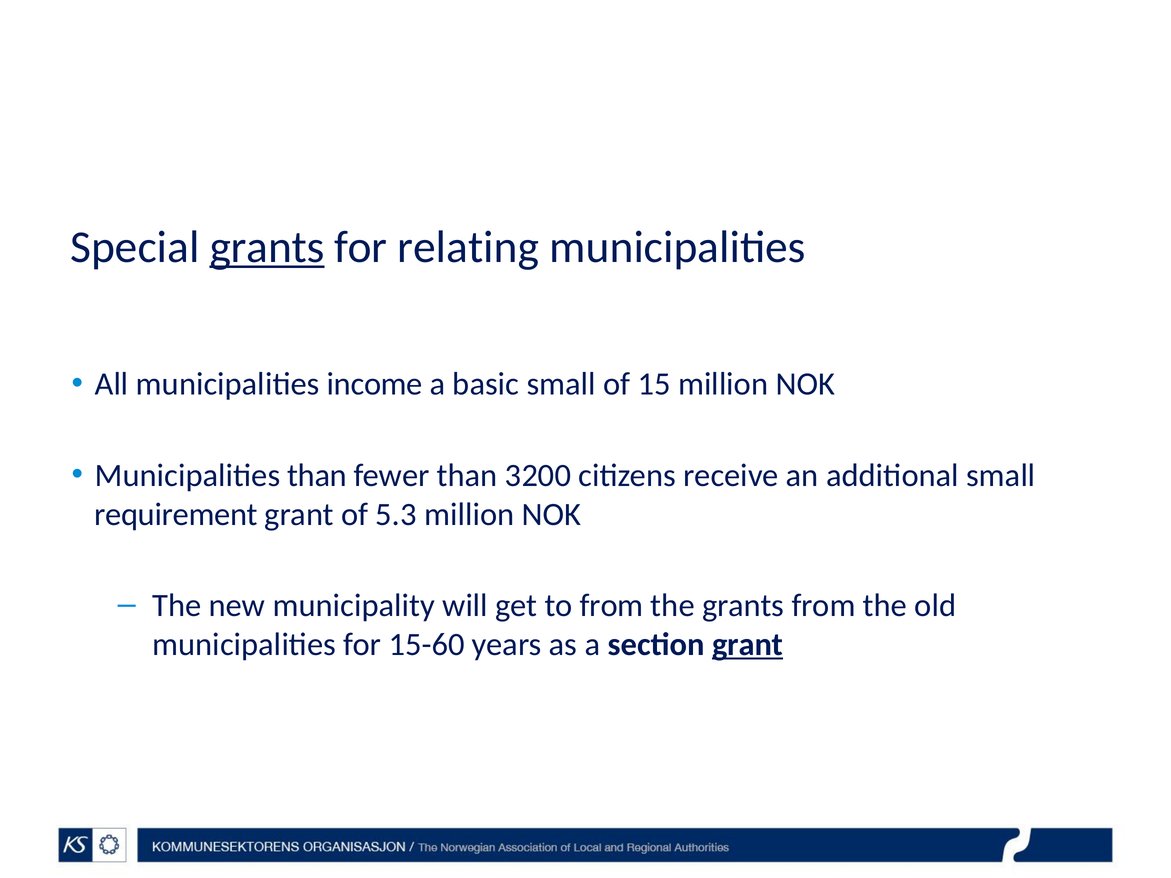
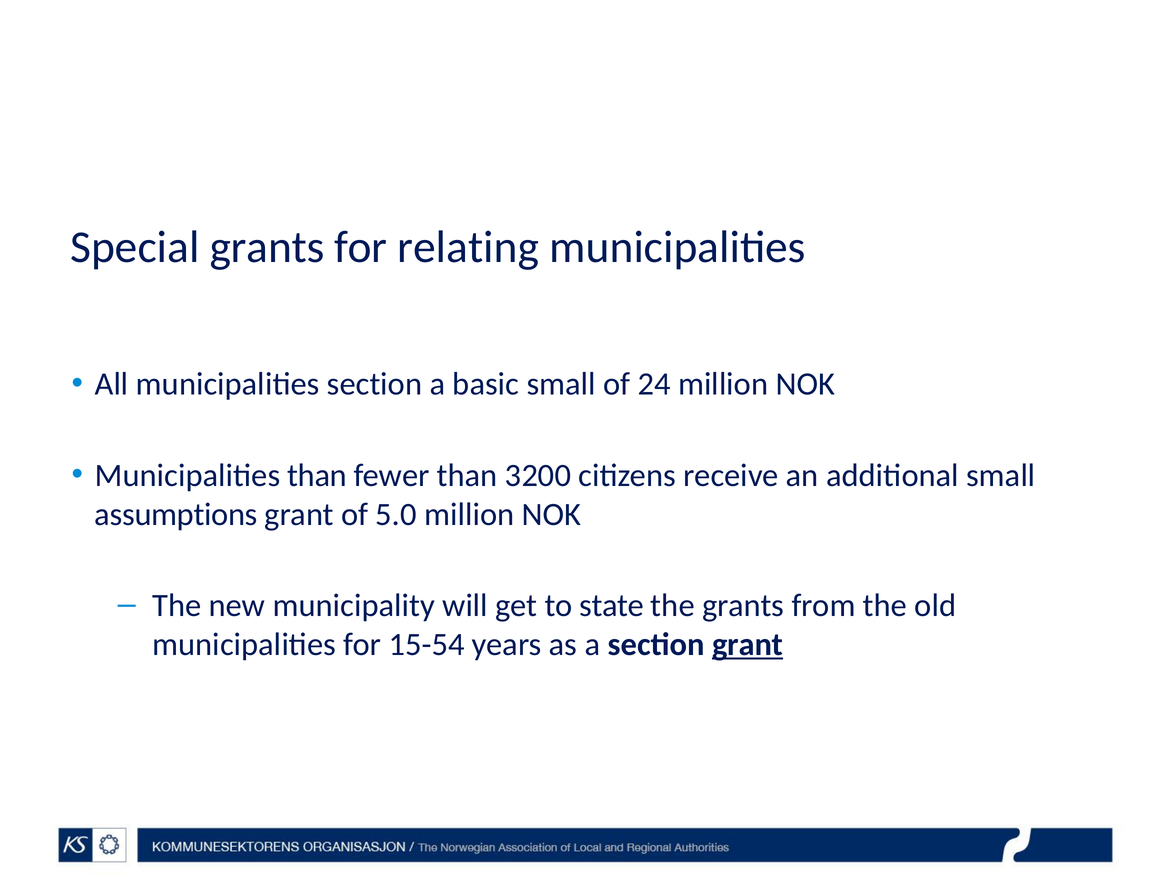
grants at (267, 247) underline: present -> none
municipalities income: income -> section
15: 15 -> 24
requirement: requirement -> assumptions
5.3: 5.3 -> 5.0
to from: from -> state
15-60: 15-60 -> 15-54
